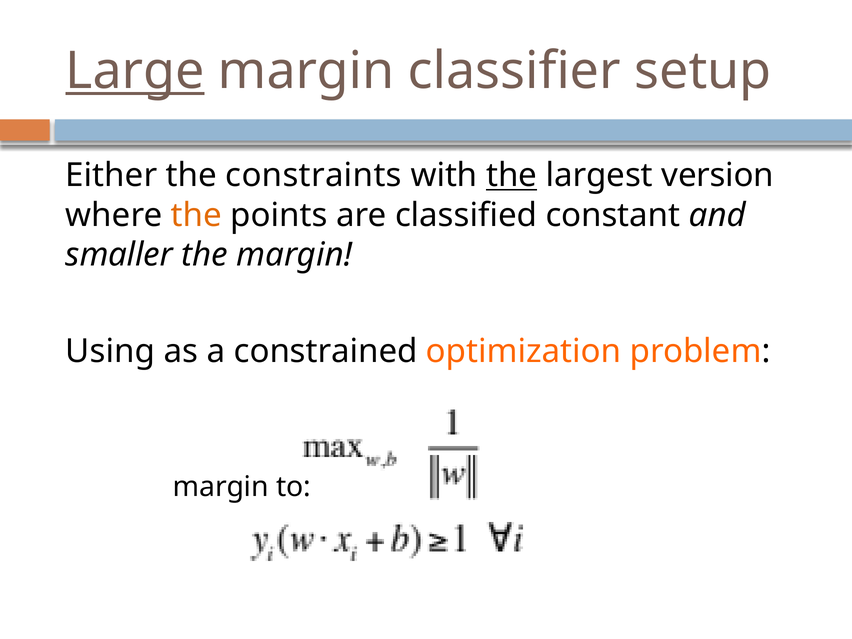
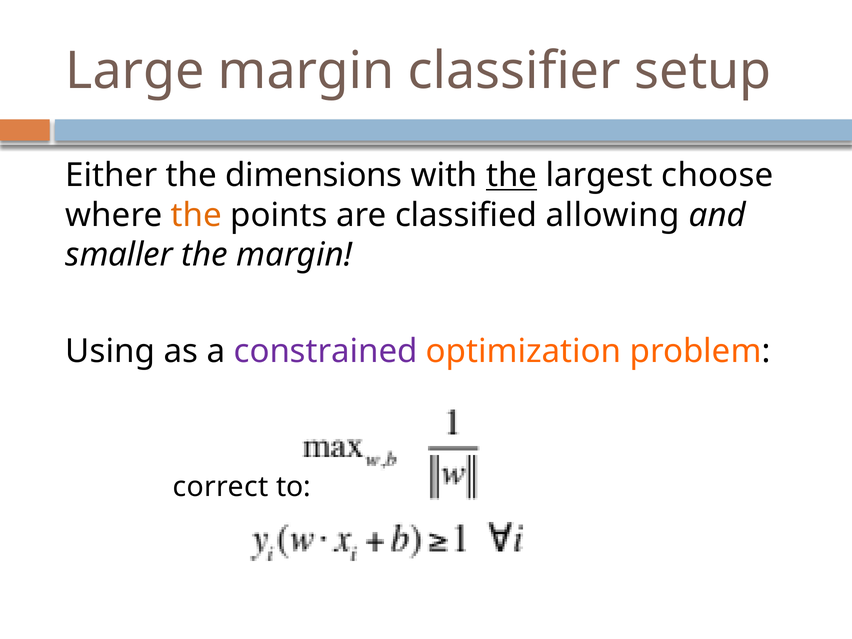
Large underline: present -> none
constraints: constraints -> dimensions
version: version -> choose
constant: constant -> allowing
constrained colour: black -> purple
margin at (221, 487): margin -> correct
